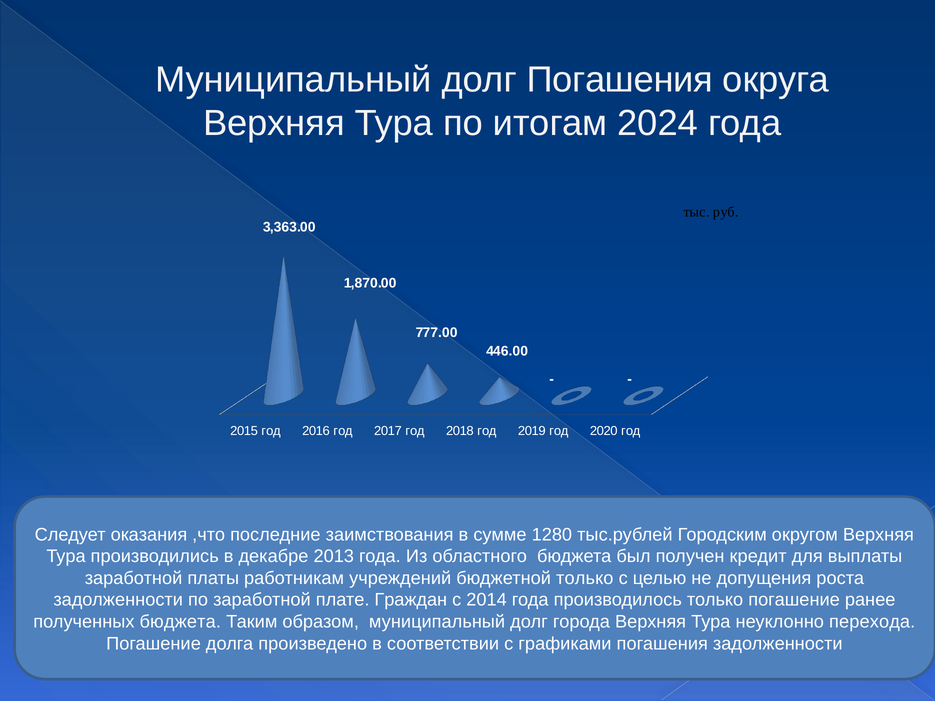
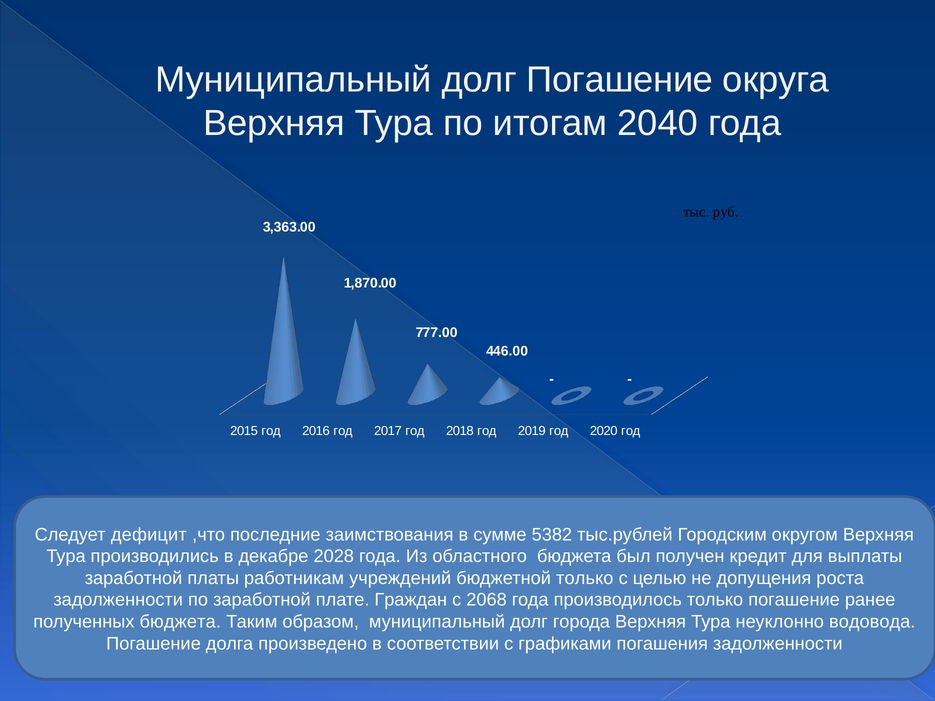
долг Погашения: Погашения -> Погашение
2024: 2024 -> 2040
оказания: оказания -> дефицит
1280: 1280 -> 5382
2013: 2013 -> 2028
2014: 2014 -> 2068
перехода: перехода -> водовода
